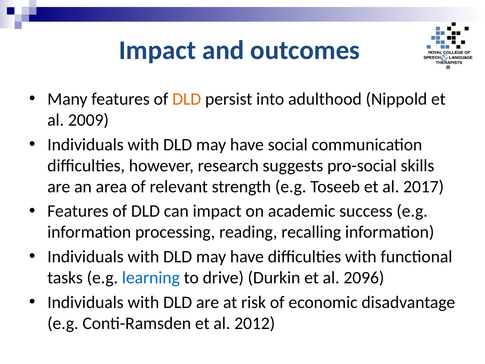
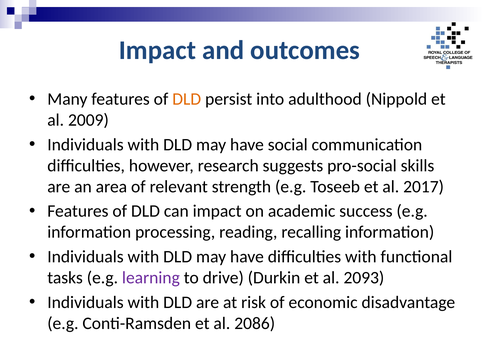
learning colour: blue -> purple
2096: 2096 -> 2093
2012: 2012 -> 2086
